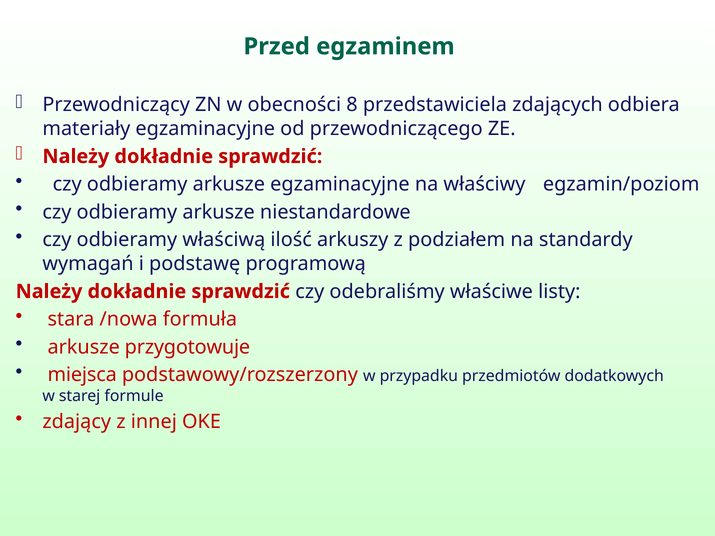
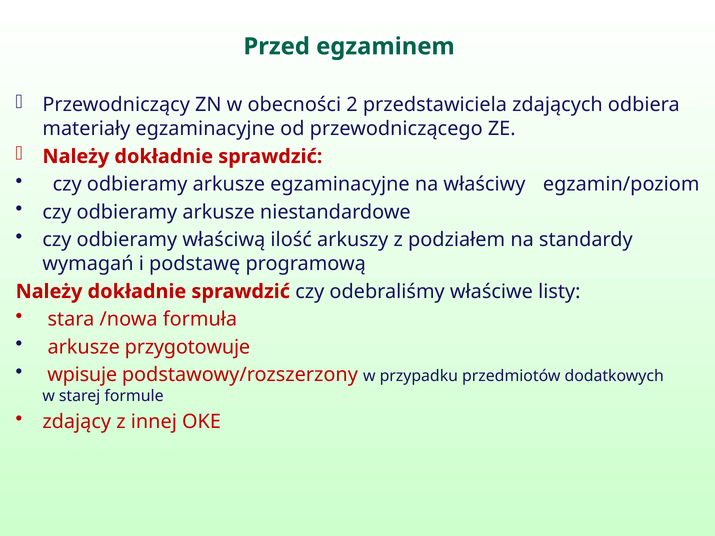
8: 8 -> 2
miejsca: miejsca -> wpisuje
